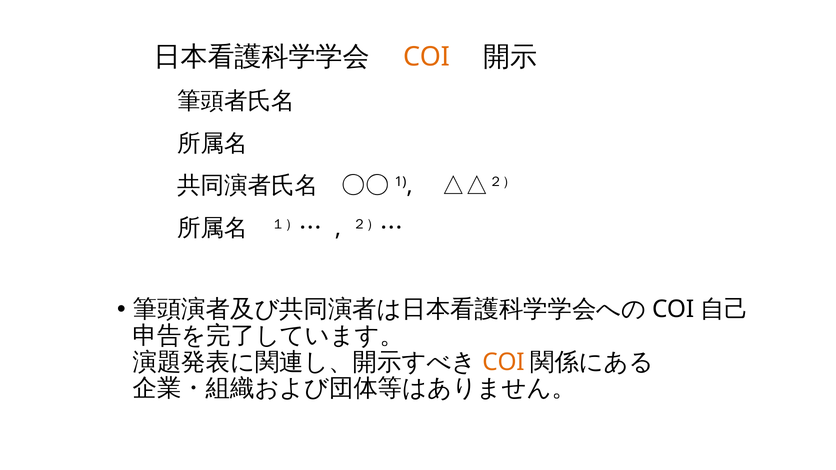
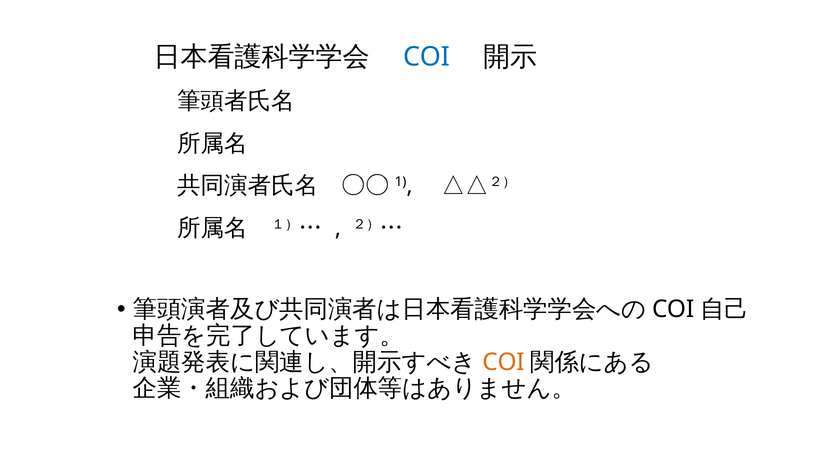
COI at (426, 57) colour: orange -> blue
